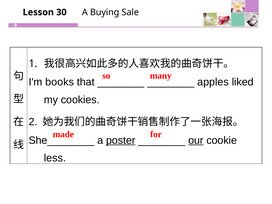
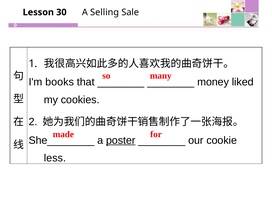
Buying: Buying -> Selling
apples: apples -> money
our underline: present -> none
